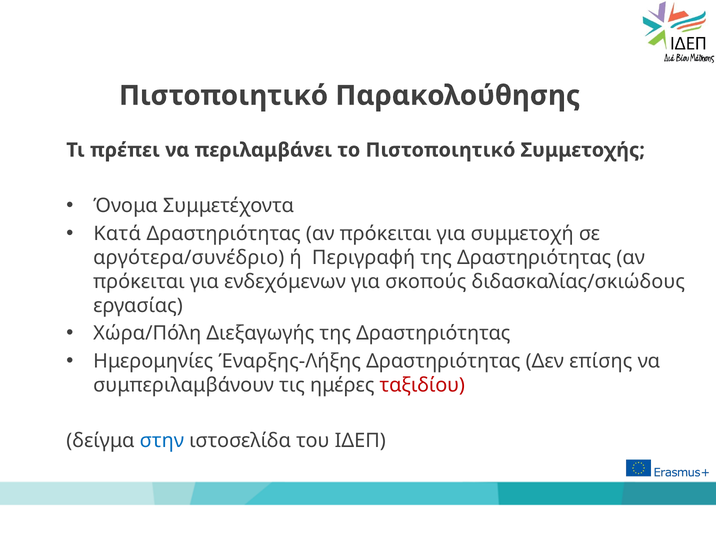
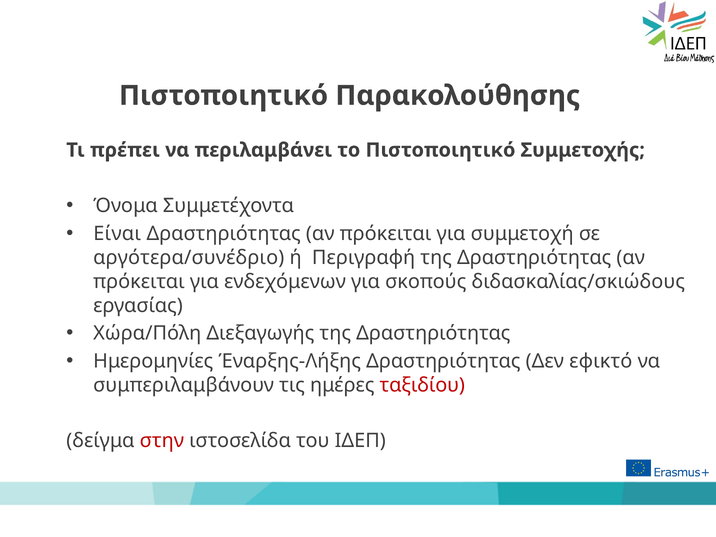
Κατά: Κατά -> Είναι
επίσης: επίσης -> εφικτό
στην colour: blue -> red
